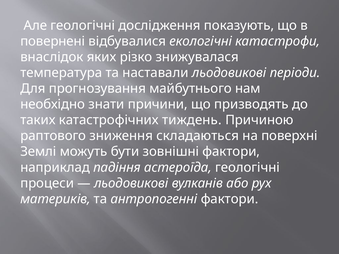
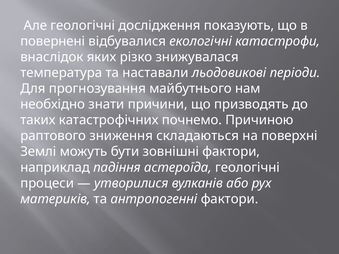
тиждень: тиждень -> почнемо
льодовикові at (131, 183): льодовикові -> утворилися
